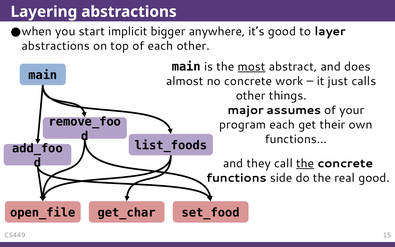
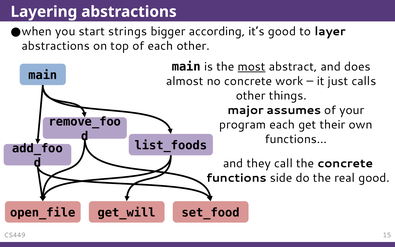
implicit: implicit -> strings
anywhere: anywhere -> according
the at (305, 163) underline: present -> none
get_char: get_char -> get_will
